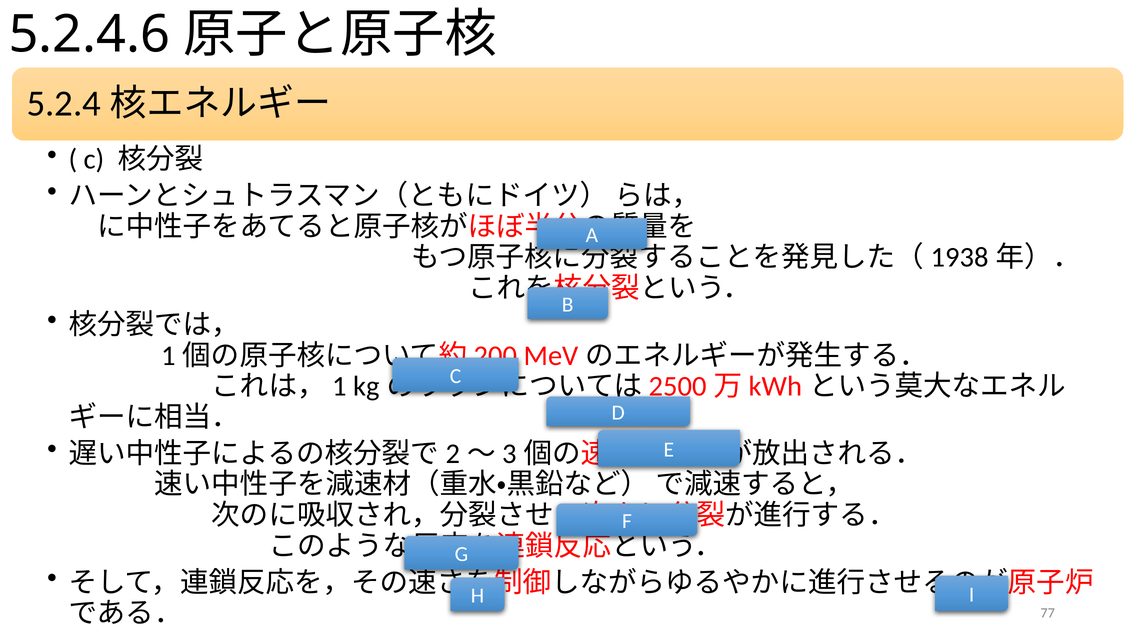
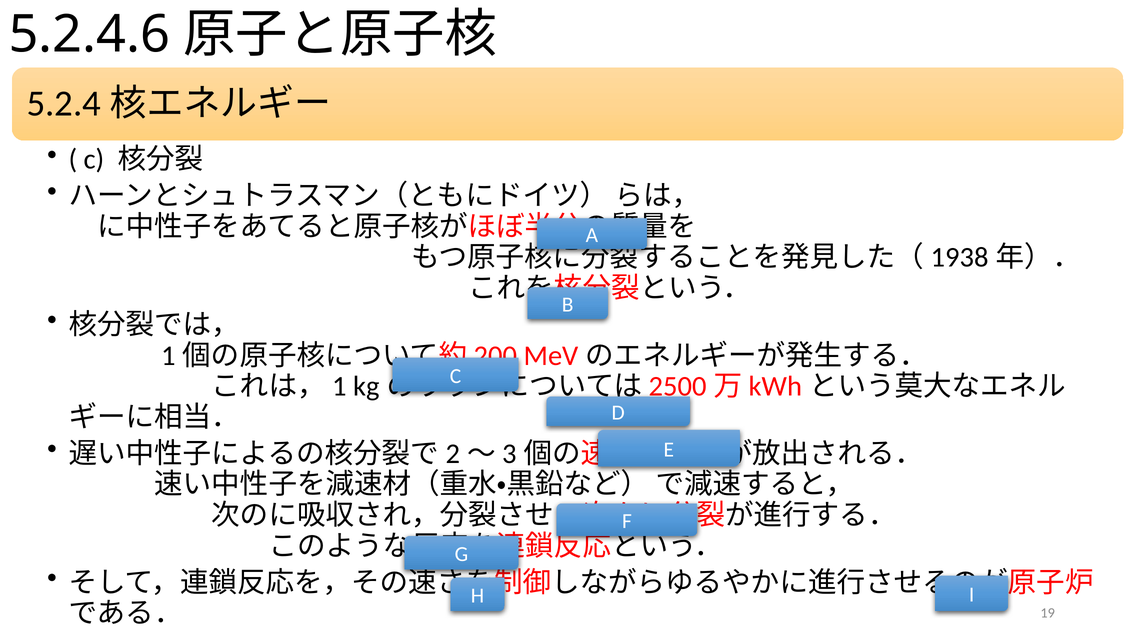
77: 77 -> 19
